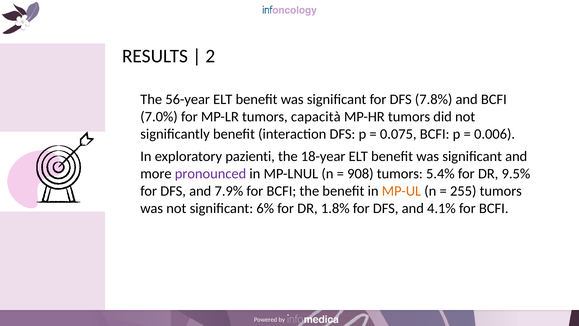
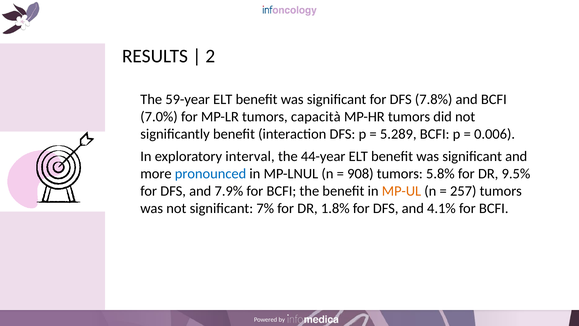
56-year: 56-year -> 59-year
0.075: 0.075 -> 5.289
pazienti: pazienti -> interval
18-year: 18-year -> 44-year
pronounced colour: purple -> blue
5.4%: 5.4% -> 5.8%
255: 255 -> 257
6%: 6% -> 7%
